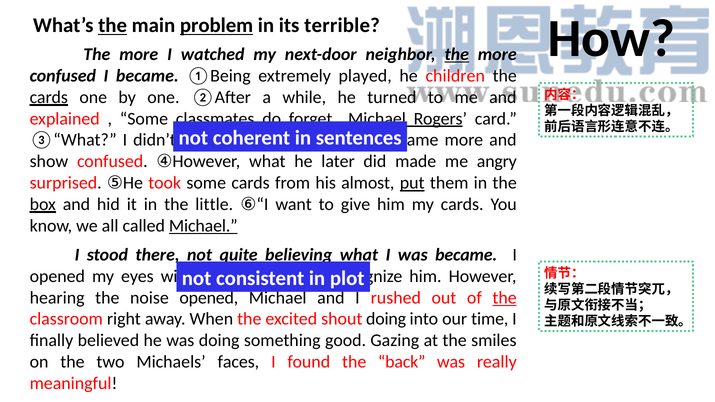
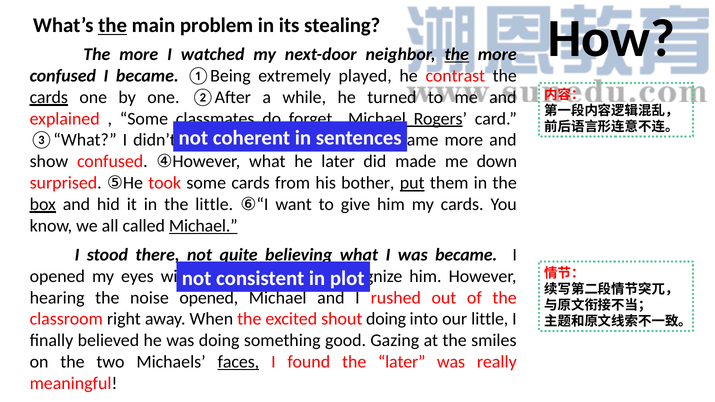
problem underline: present -> none
terrible: terrible -> stealing
children: children -> contrast
angry: angry -> down
almost: almost -> bother
the at (505, 298) underline: present -> none
our time: time -> little
faces underline: none -> present
the back: back -> later
